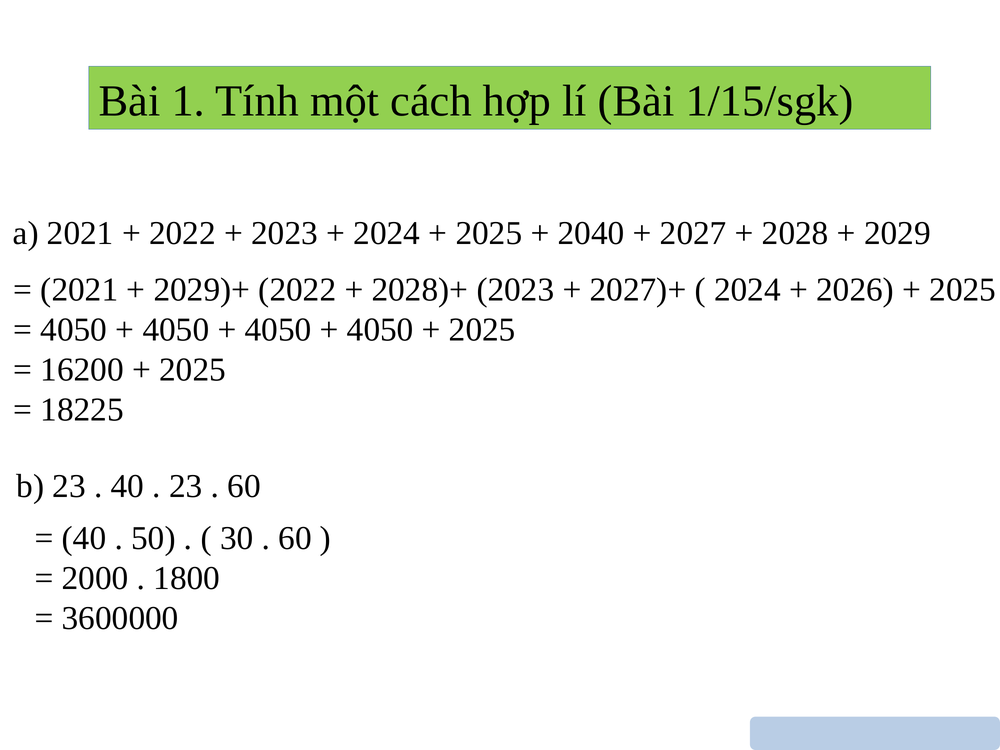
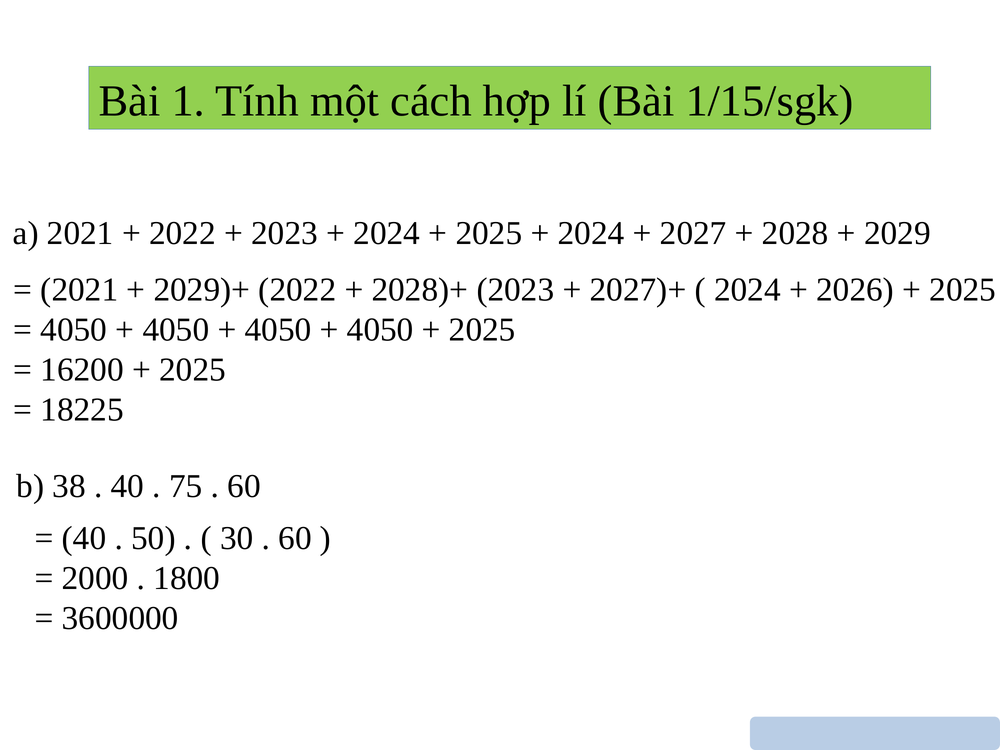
2040 at (591, 233): 2040 -> 2024
b 23: 23 -> 38
23 at (186, 486): 23 -> 75
